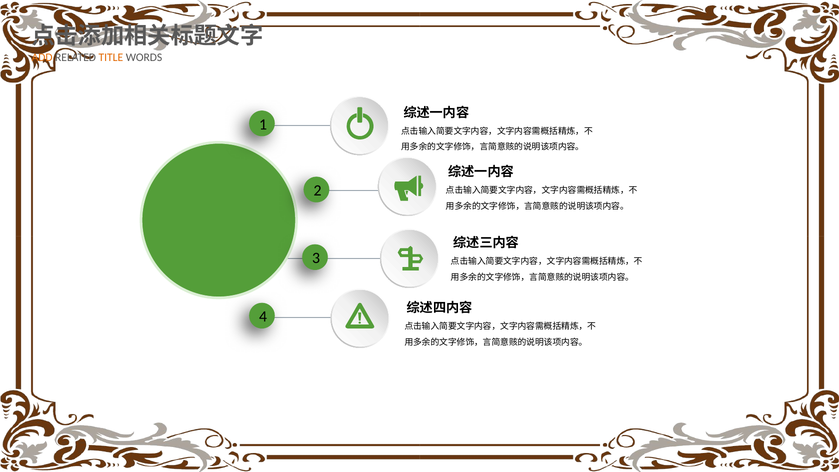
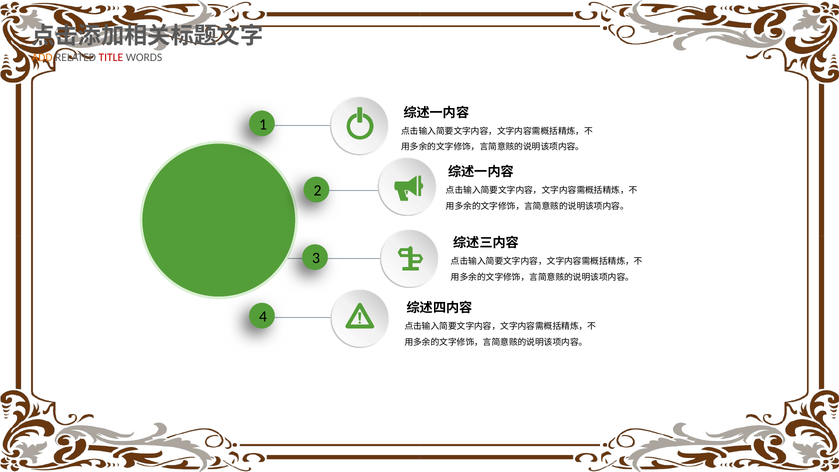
TITLE colour: orange -> red
